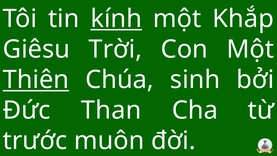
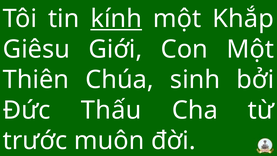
Trời: Trời -> Giới
Thiên underline: present -> none
Than: Than -> Thấu
